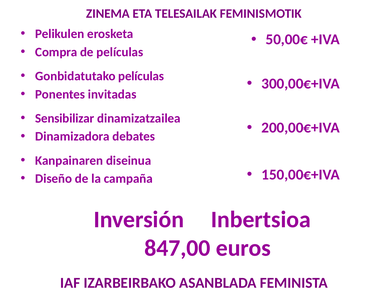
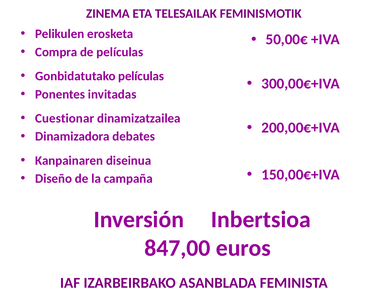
Sensibilizar: Sensibilizar -> Cuestionar
